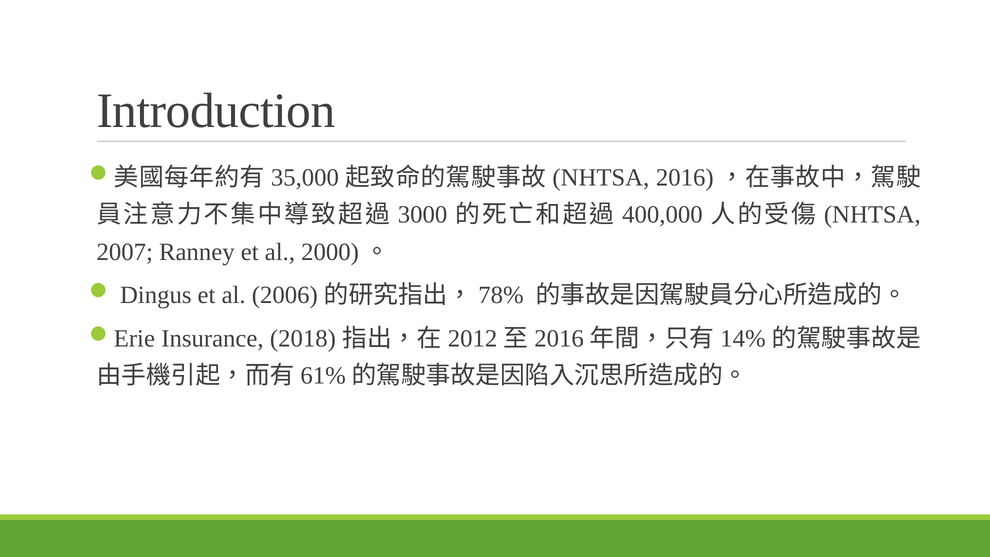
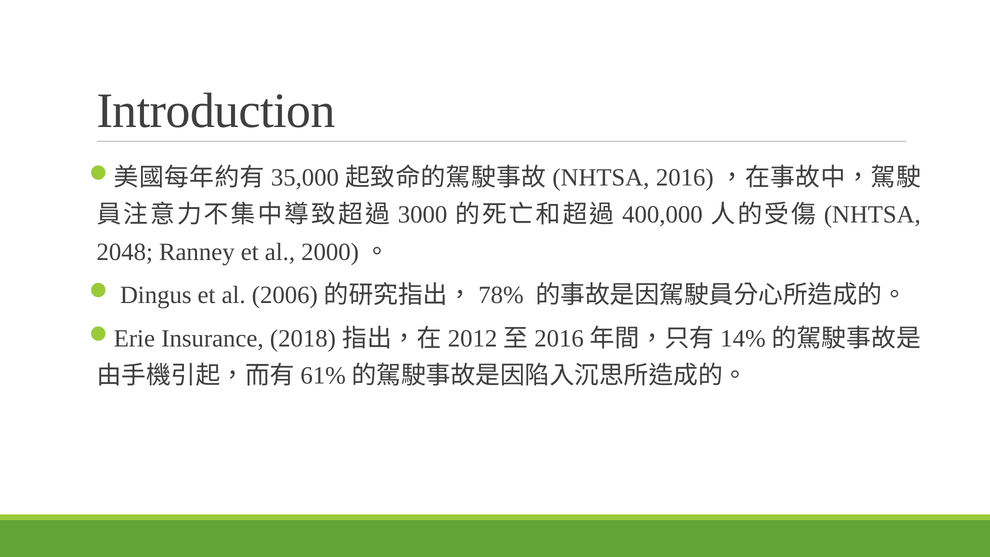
2007: 2007 -> 2048
